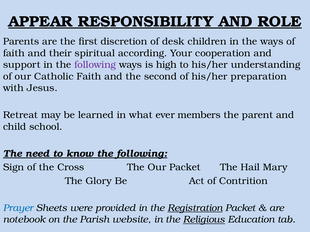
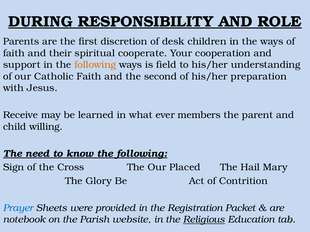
APPEAR: APPEAR -> DURING
according: according -> cooperate
following at (95, 65) colour: purple -> orange
high: high -> field
Retreat: Retreat -> Receive
school: school -> willing
Our Packet: Packet -> Placed
Registration underline: present -> none
